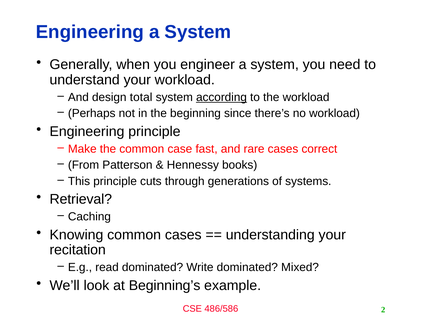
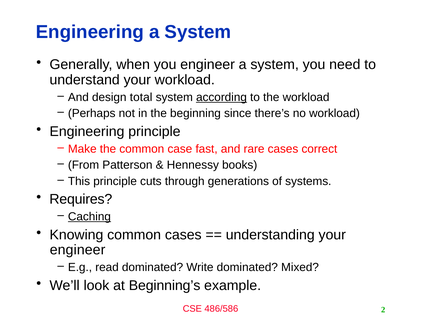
Retrieval: Retrieval -> Requires
Caching underline: none -> present
recitation at (78, 250): recitation -> engineer
